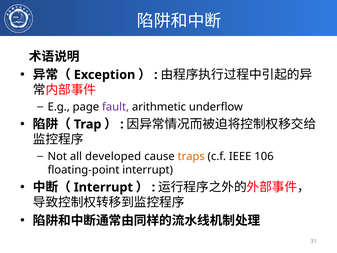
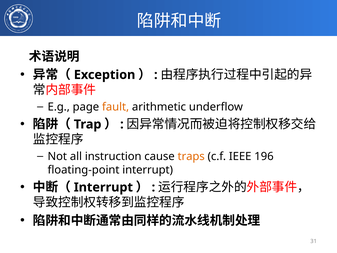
fault colour: purple -> orange
developed: developed -> instruction
106: 106 -> 196
